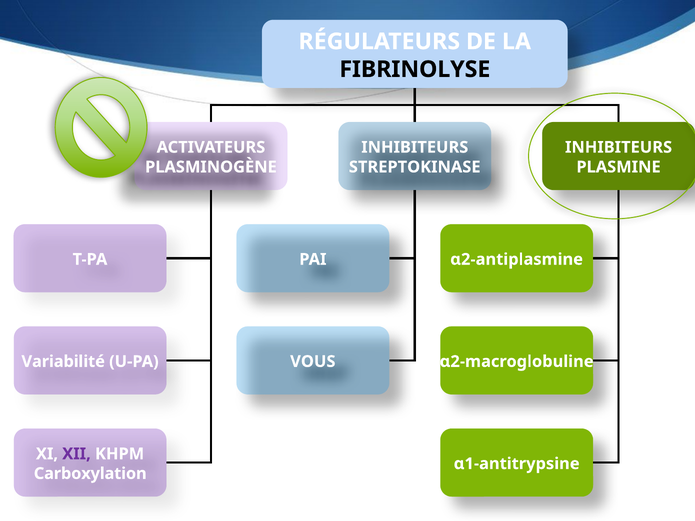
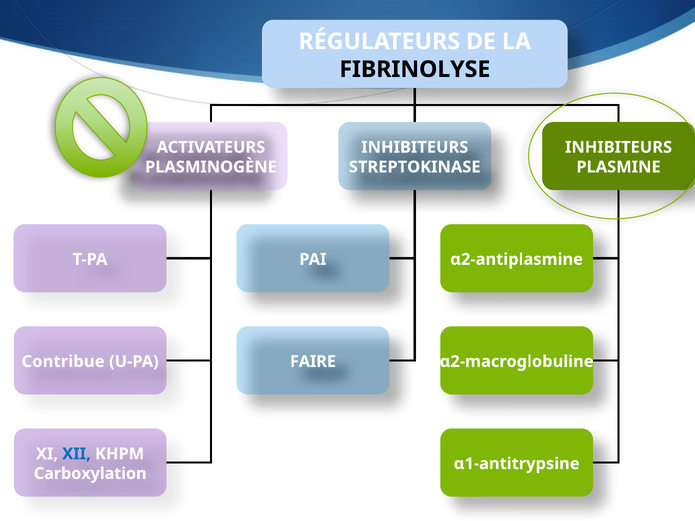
Variabilité: Variabilité -> Contribue
VOUS: VOUS -> FAIRE
XII colour: purple -> blue
